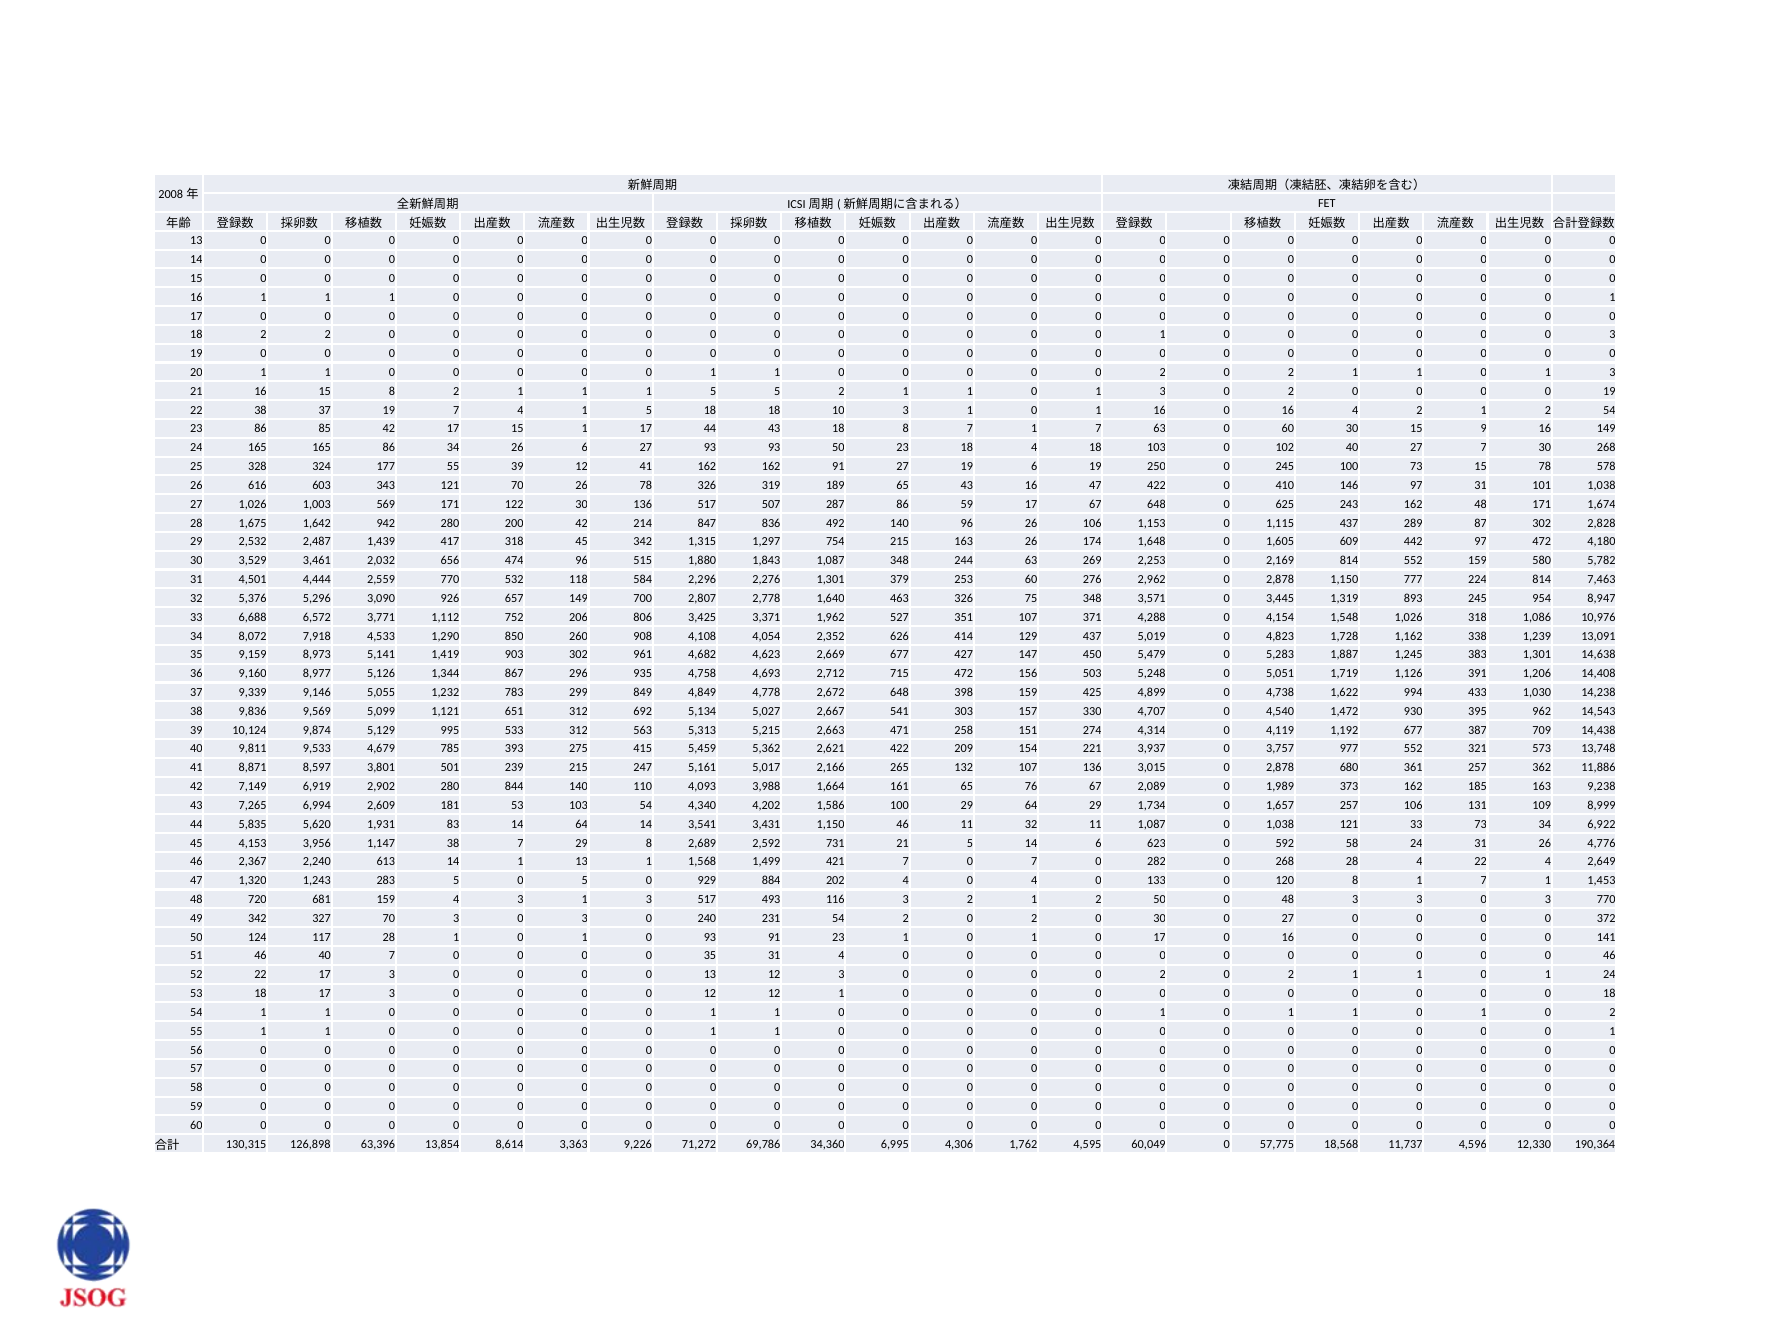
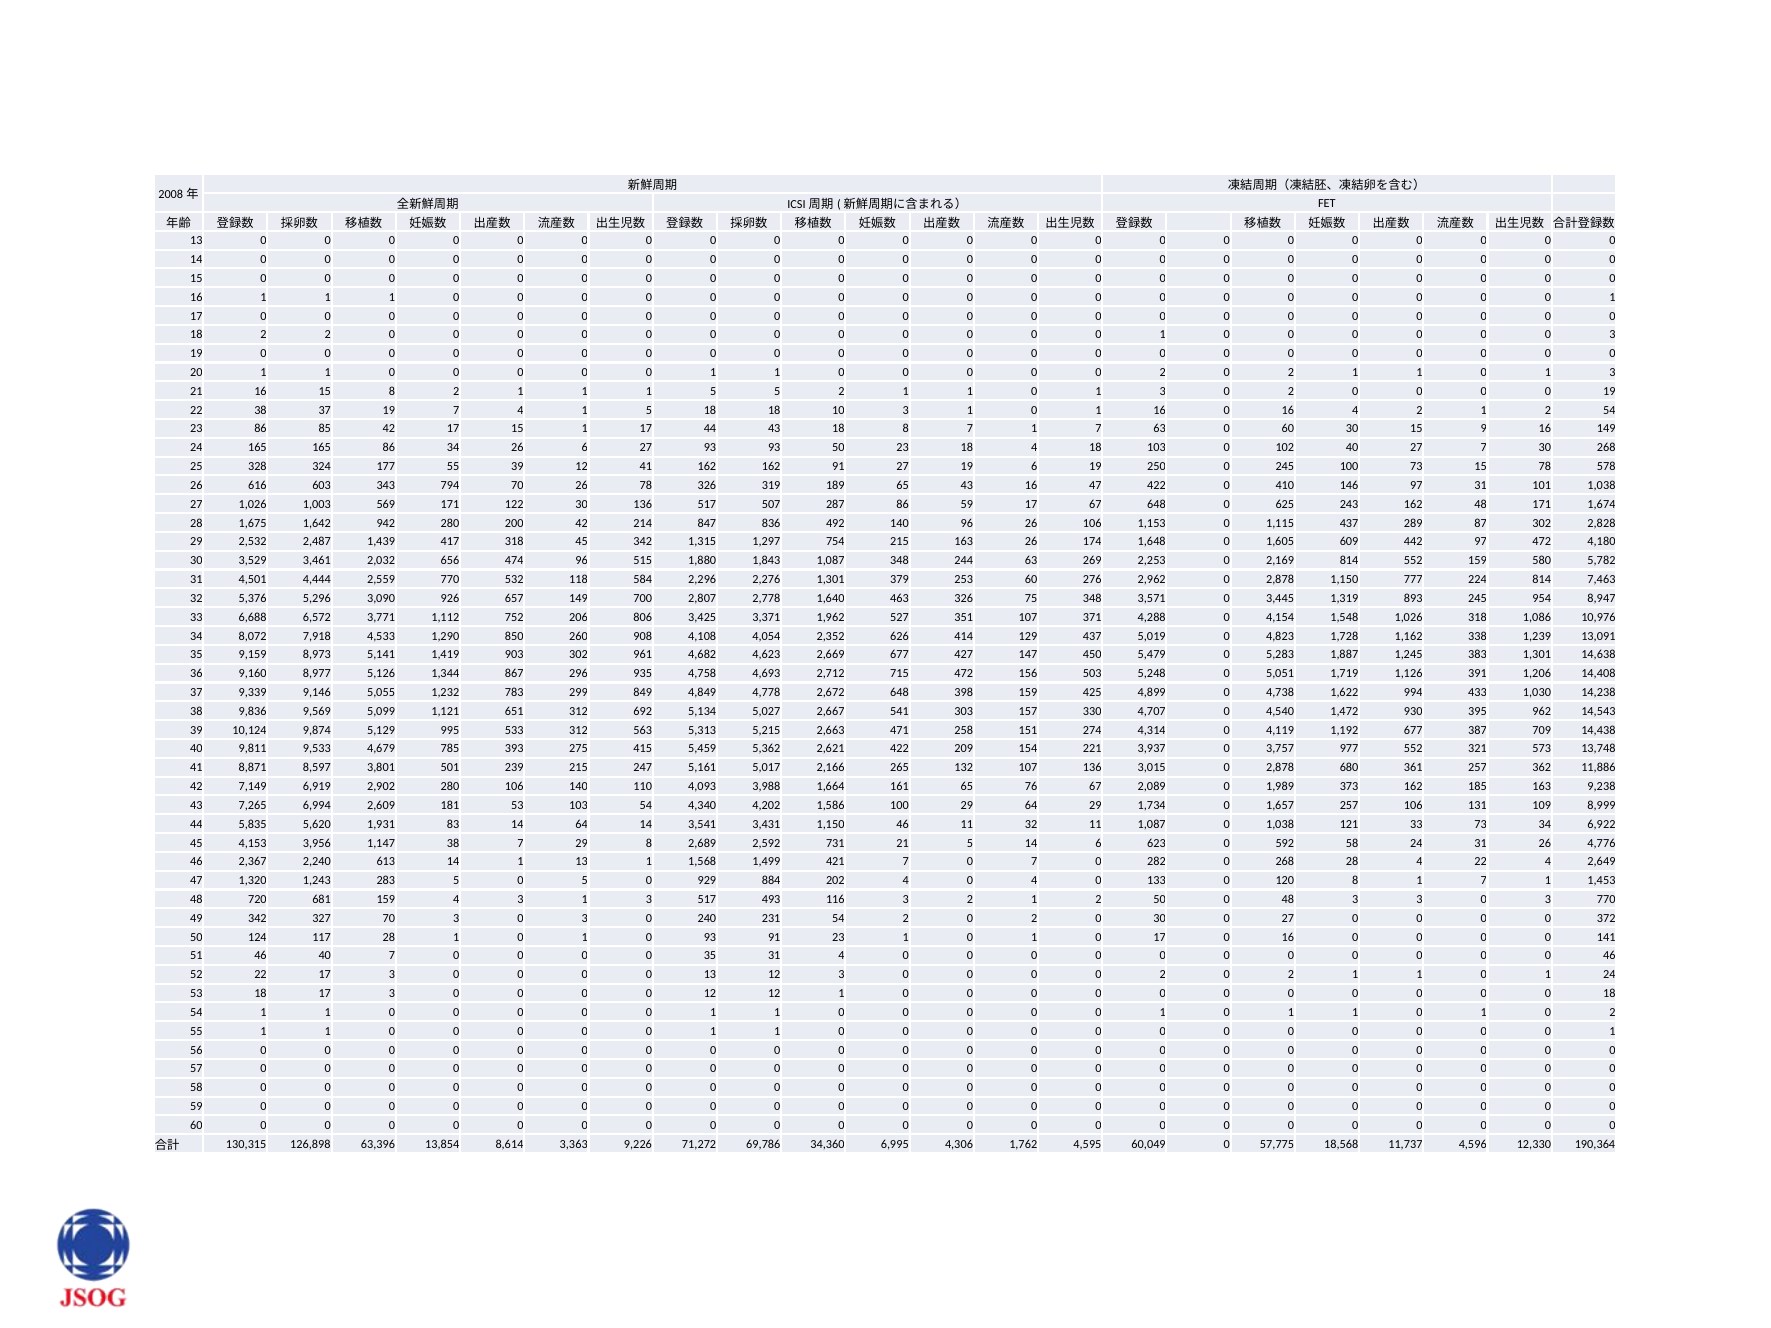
343 121: 121 -> 794
280 844: 844 -> 106
